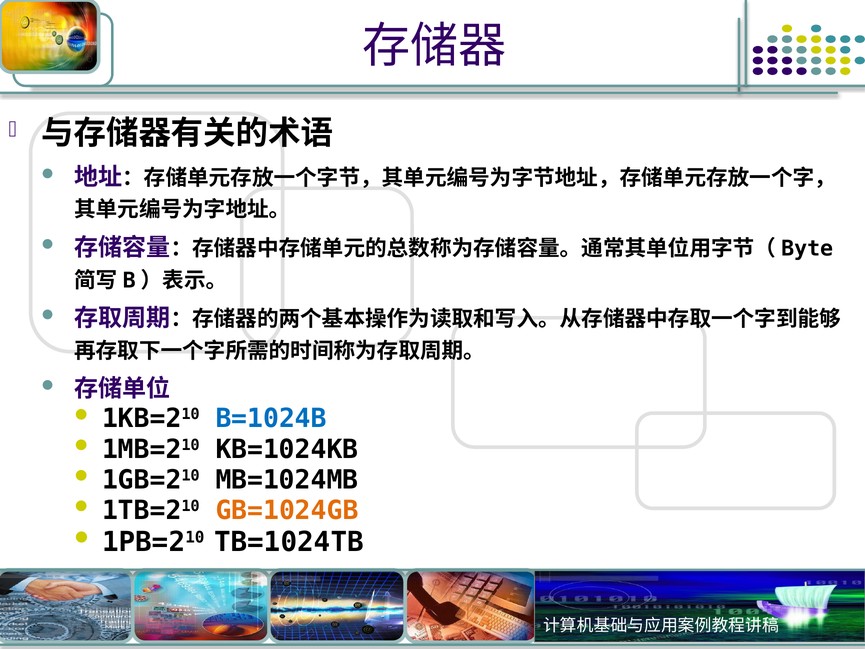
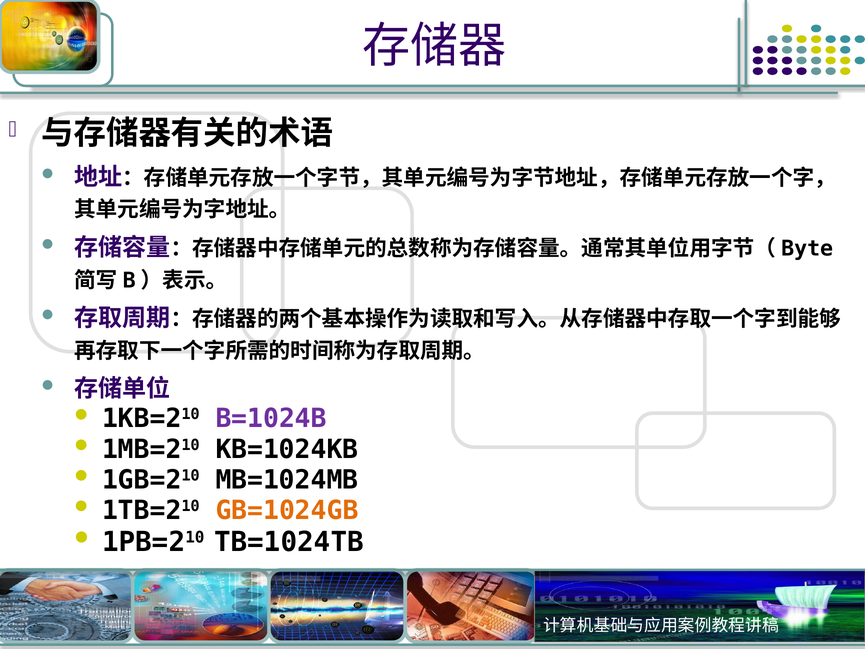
B=1024B colour: blue -> purple
